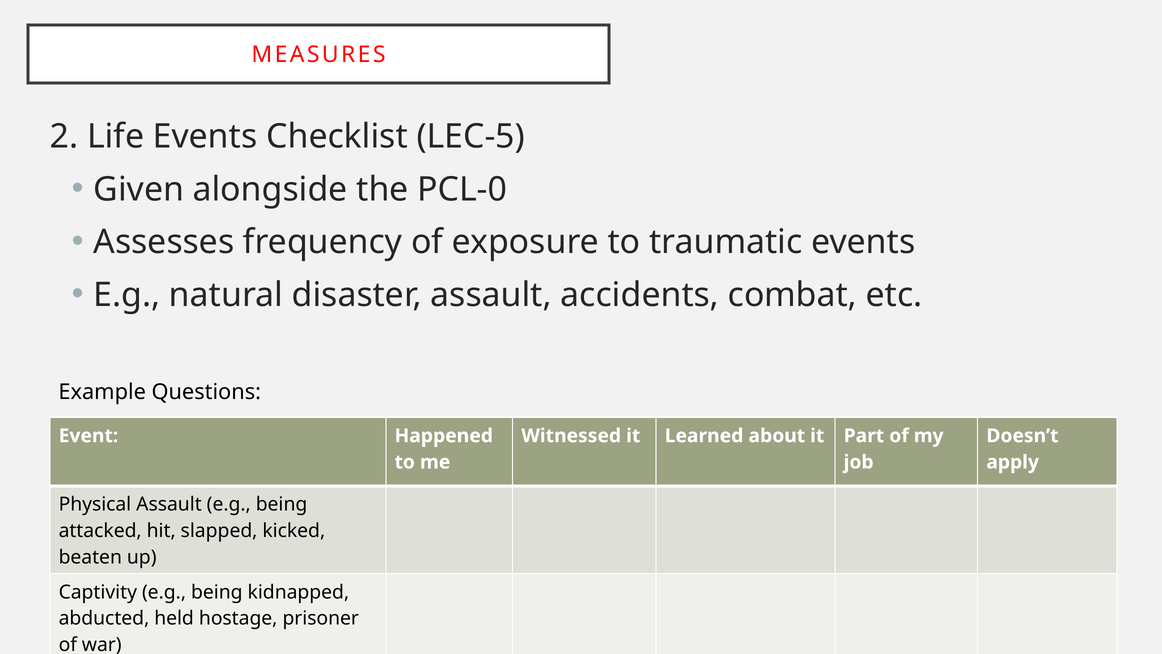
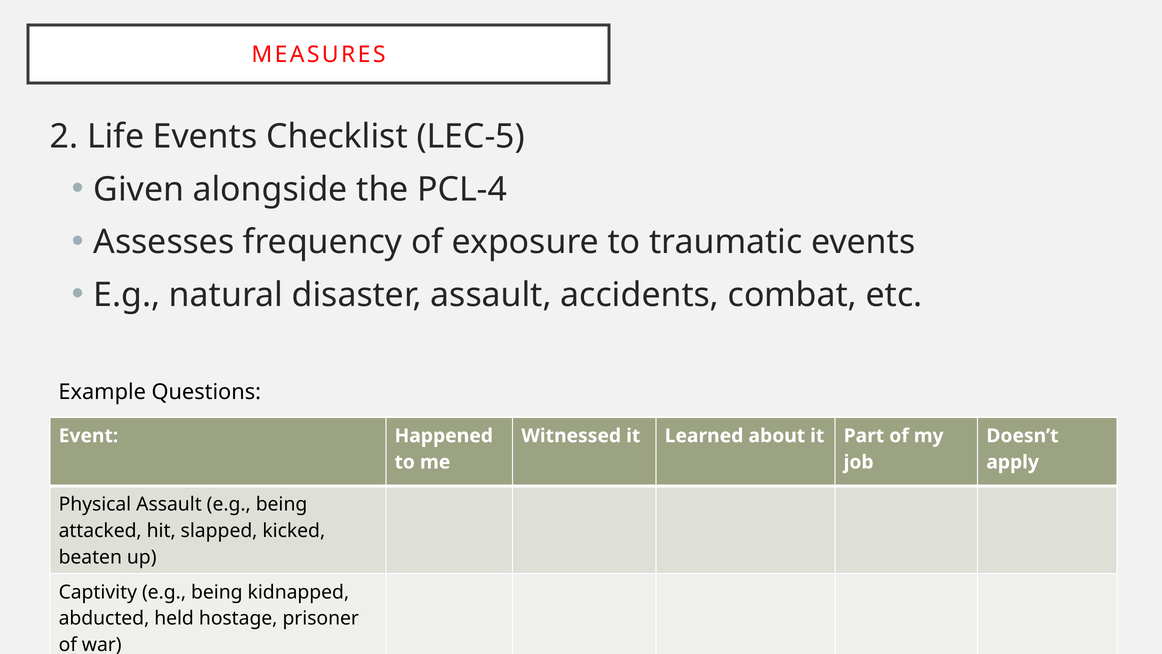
PCL-0: PCL-0 -> PCL-4
